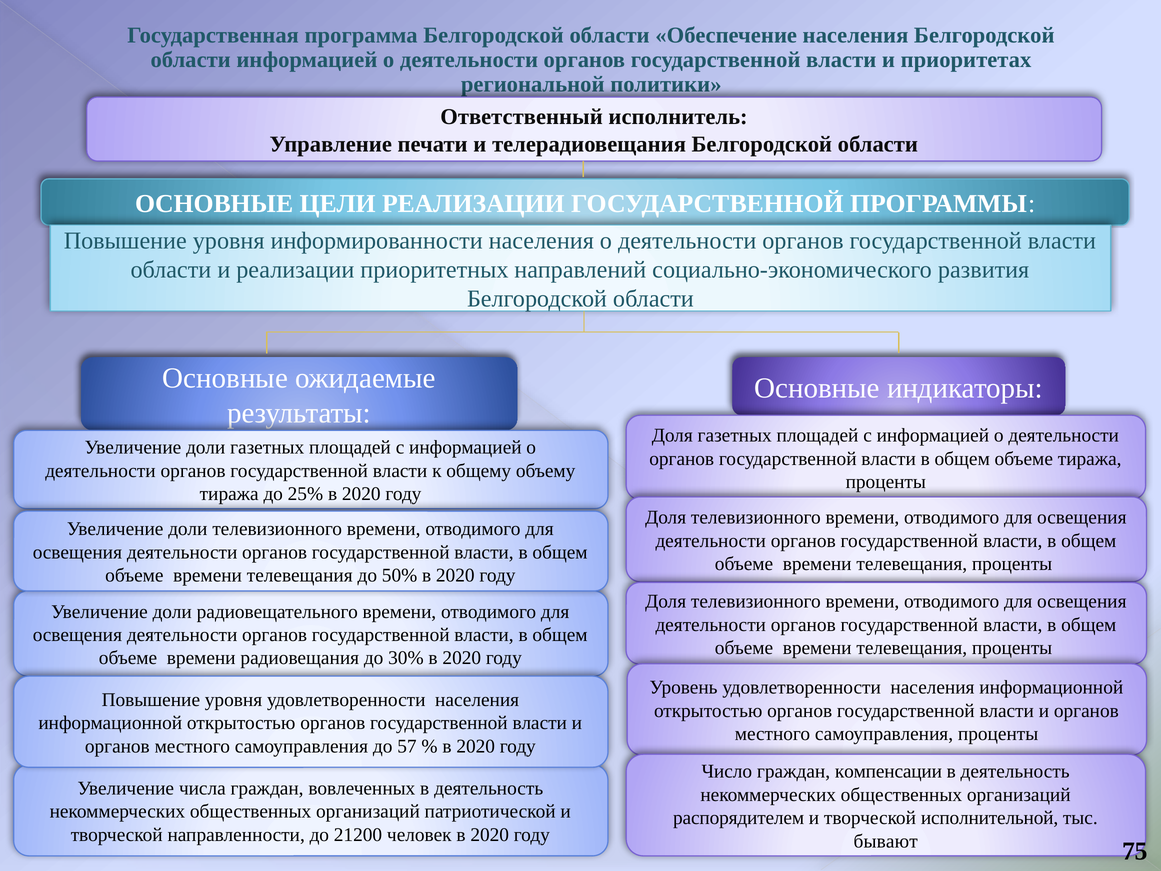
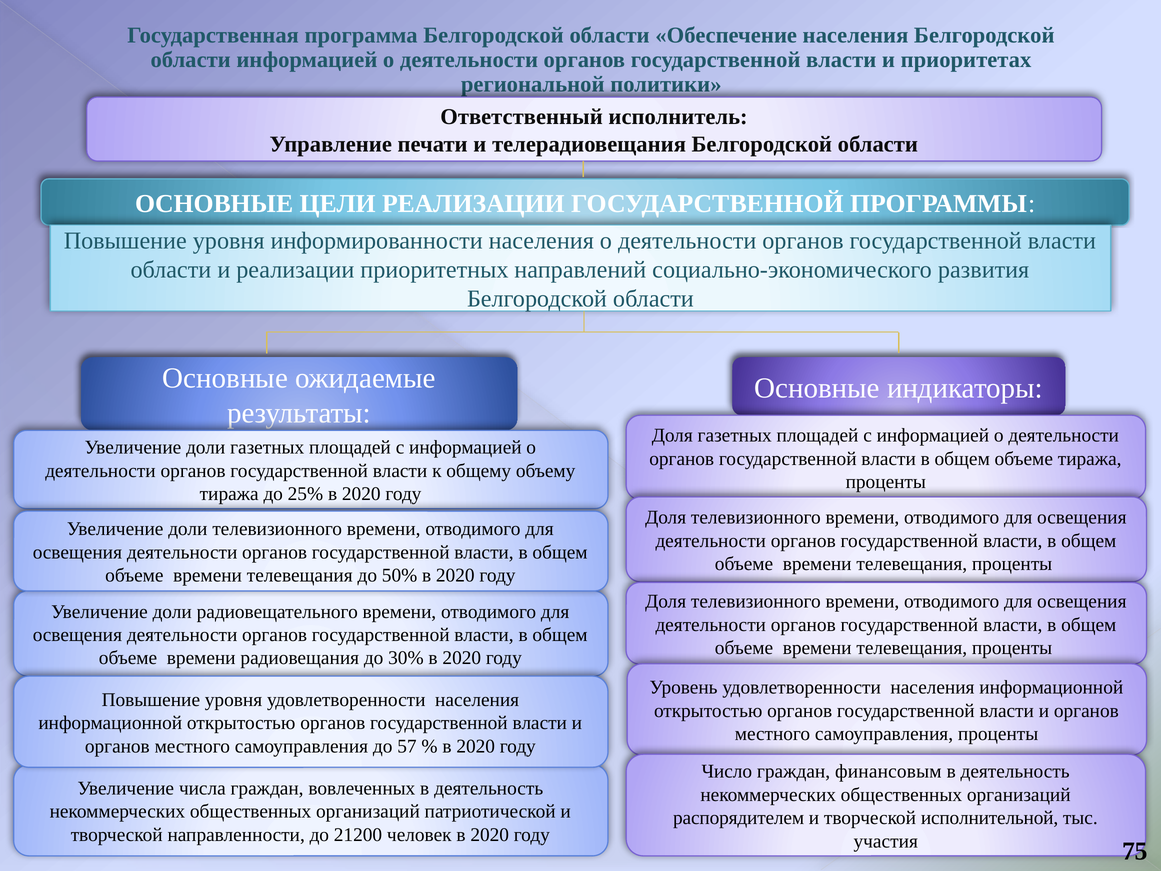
компенсации: компенсации -> финансовым
бывают: бывают -> участия
